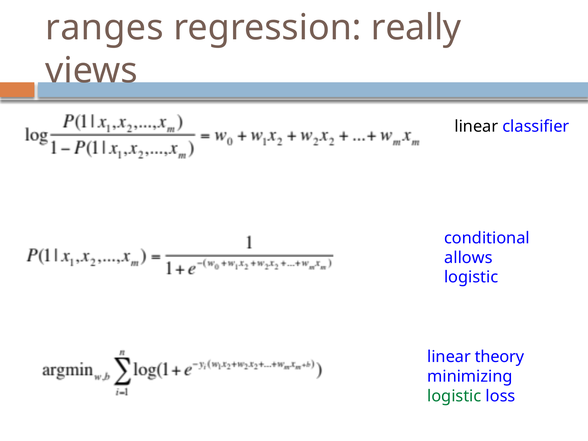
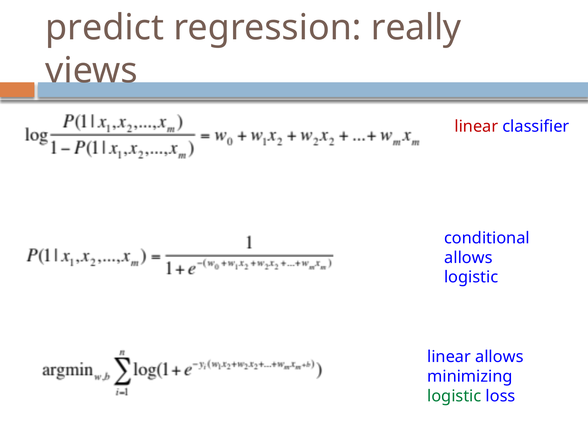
ranges: ranges -> predict
linear at (476, 126) colour: black -> red
linear theory: theory -> allows
